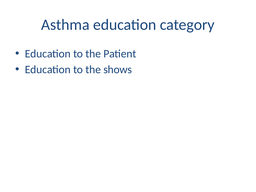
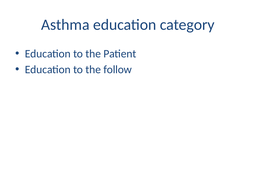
shows: shows -> follow
